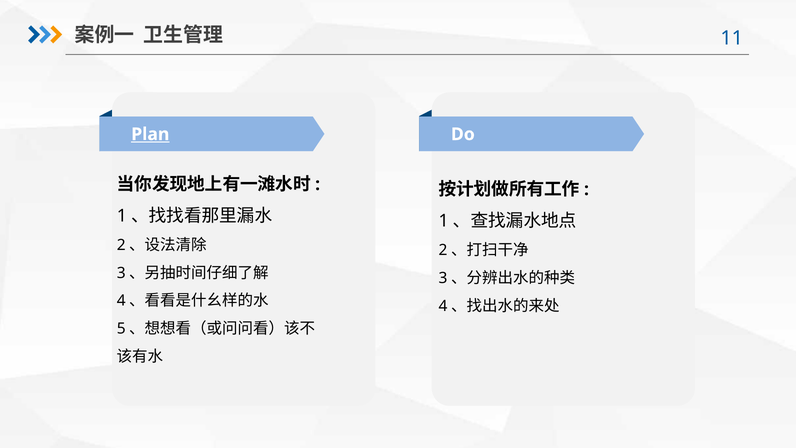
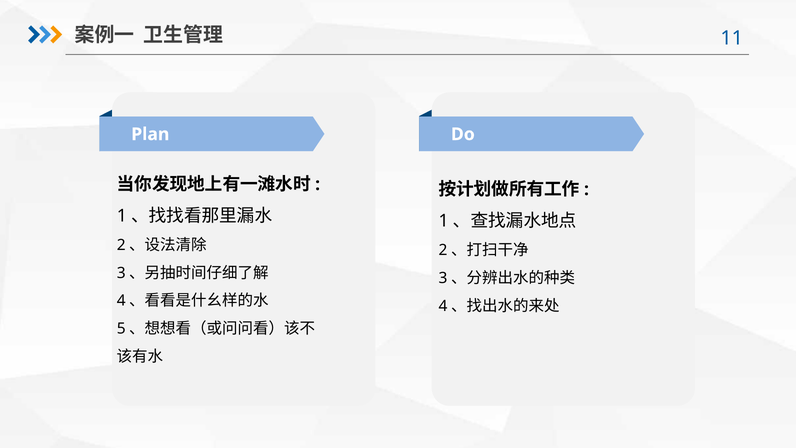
Plan underline: present -> none
